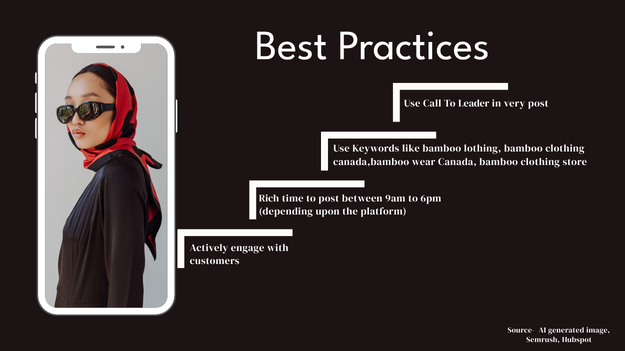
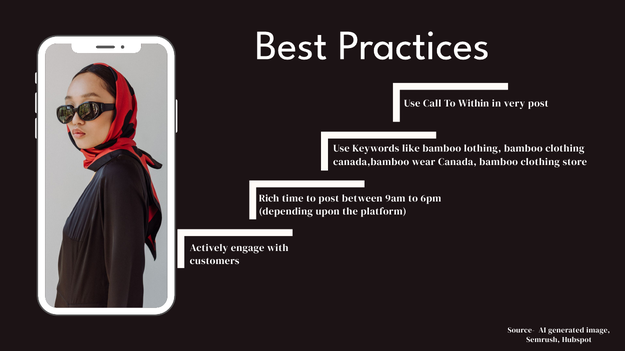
Leader: Leader -> Within
